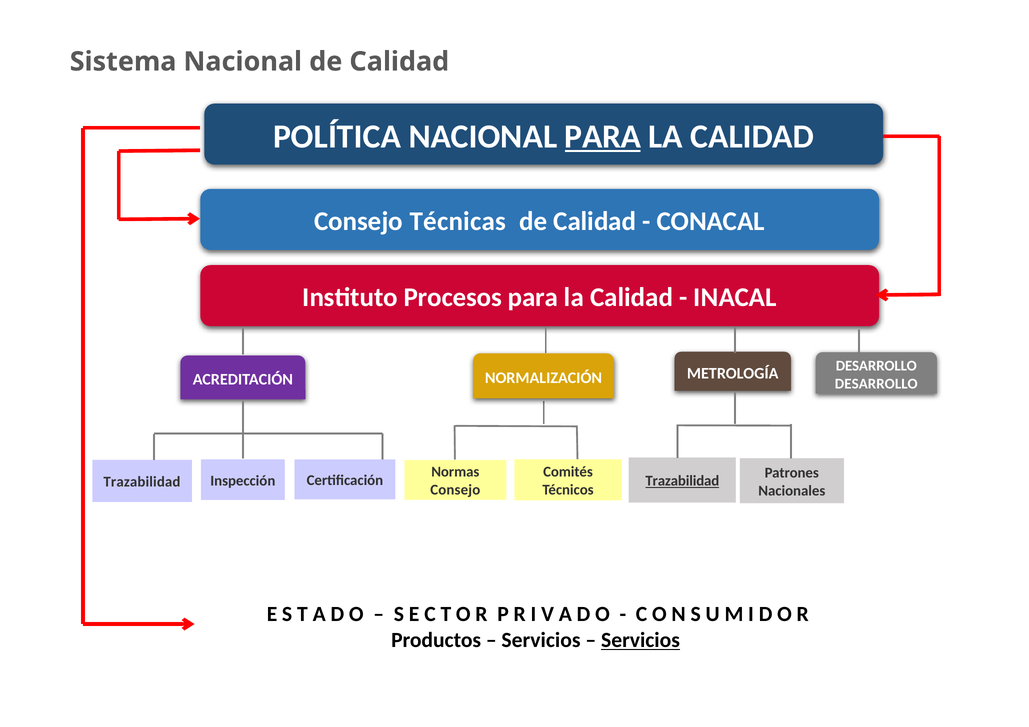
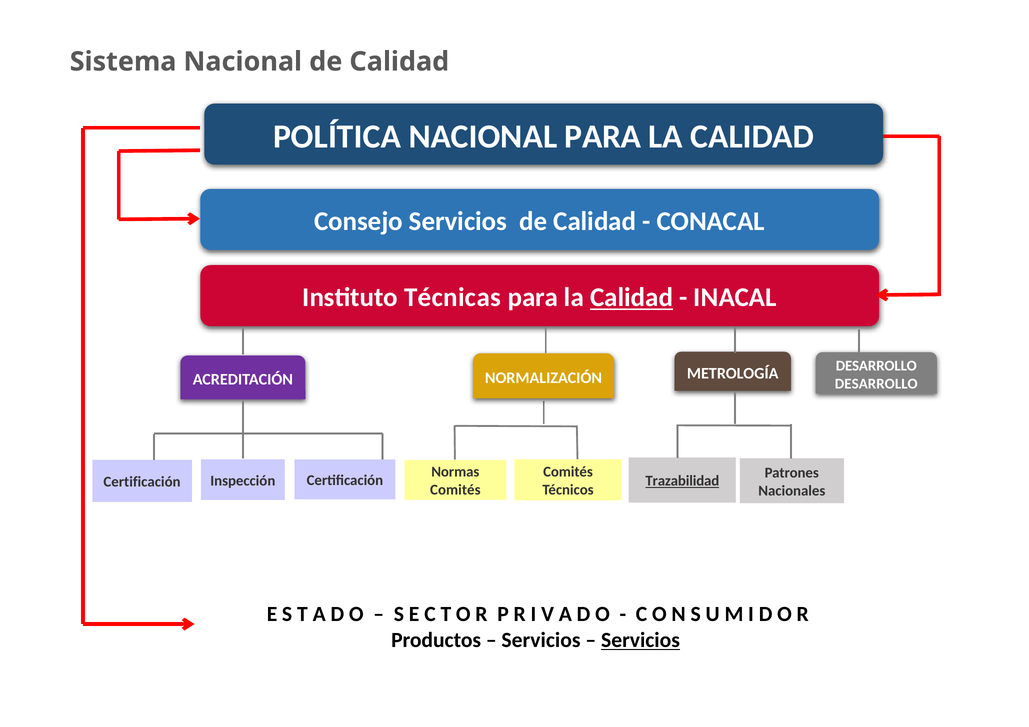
PARA at (603, 136) underline: present -> none
Consejo Técnicas: Técnicas -> Servicios
Procesos: Procesos -> Técnicas
Calidad at (632, 298) underline: none -> present
Trazabilidad at (142, 482): Trazabilidad -> Certificación
Consejo at (455, 490): Consejo -> Comités
